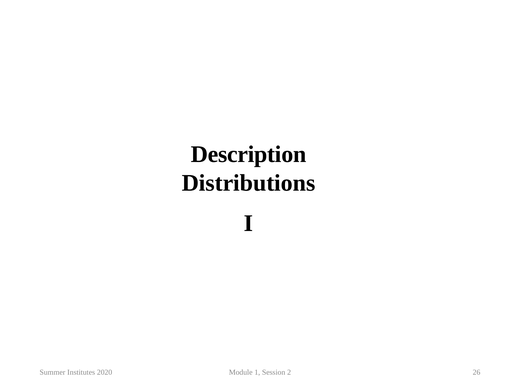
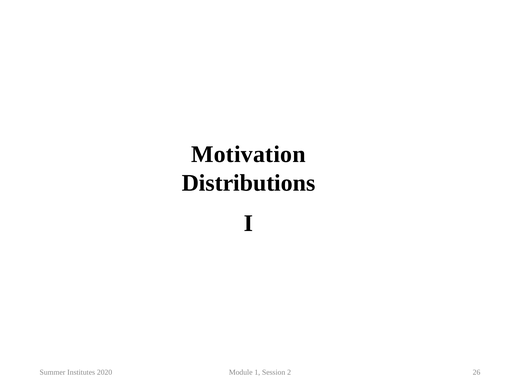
Description: Description -> Motivation
